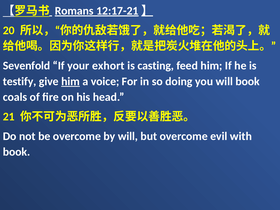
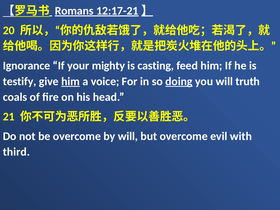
Sevenfold: Sevenfold -> Ignorance
exhort: exhort -> mighty
doing underline: none -> present
will book: book -> truth
book at (16, 152): book -> third
